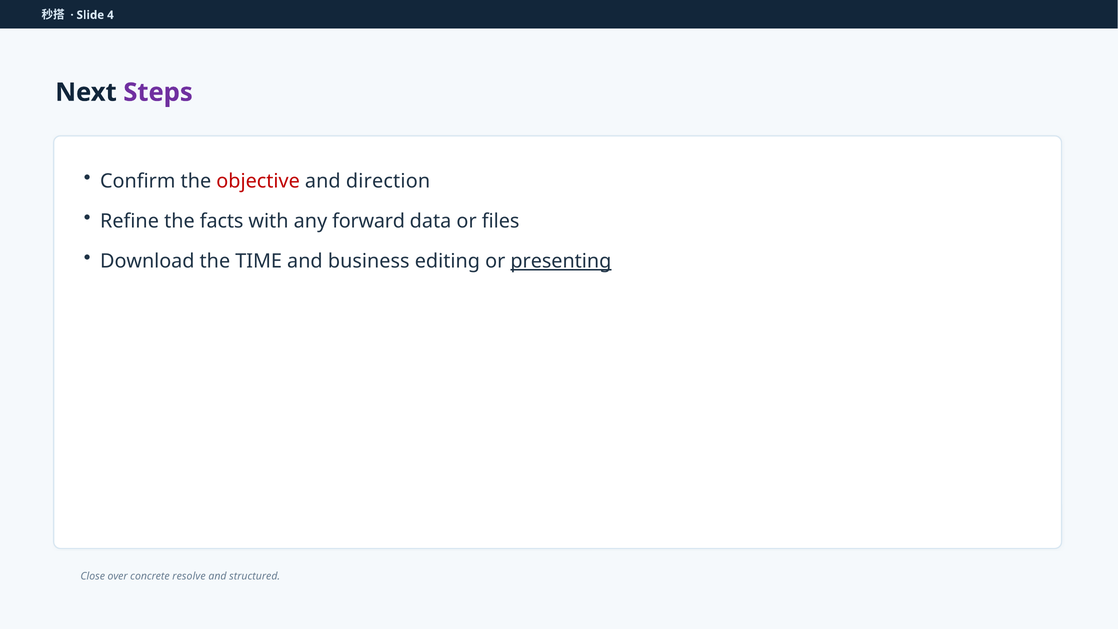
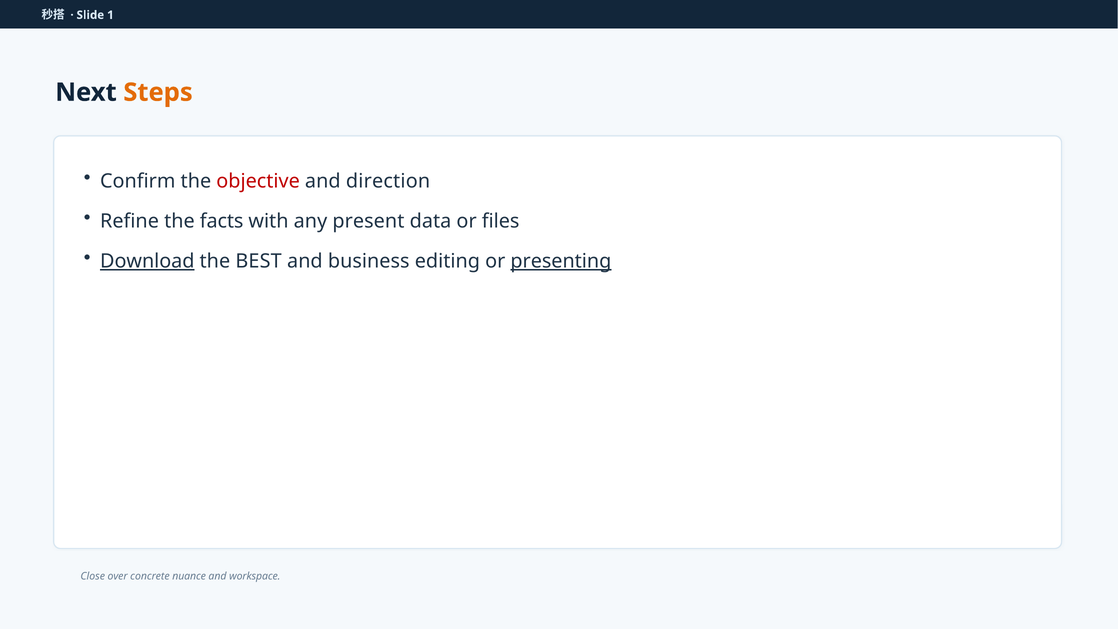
4: 4 -> 1
Steps colour: purple -> orange
forward: forward -> present
Download underline: none -> present
TIME: TIME -> BEST
resolve: resolve -> nuance
structured: structured -> workspace
